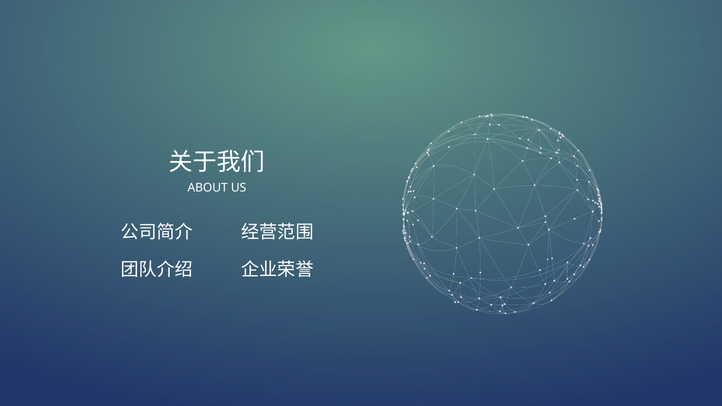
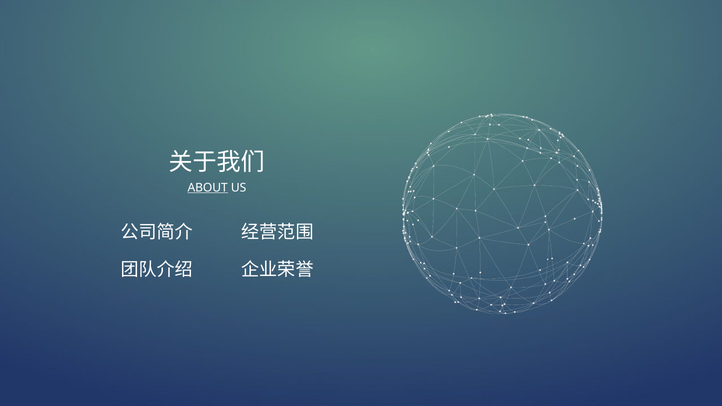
ABOUT underline: none -> present
